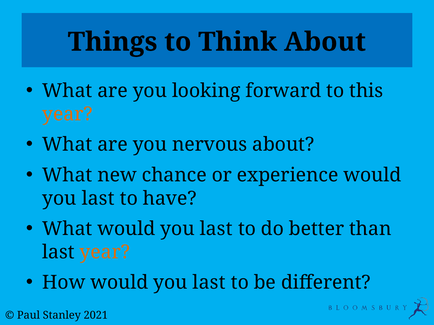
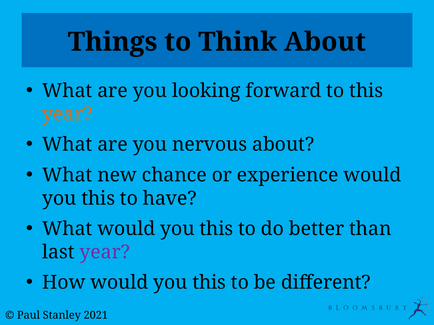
last at (98, 199): last -> this
What would you last: last -> this
year at (105, 252) colour: orange -> purple
How would you last: last -> this
